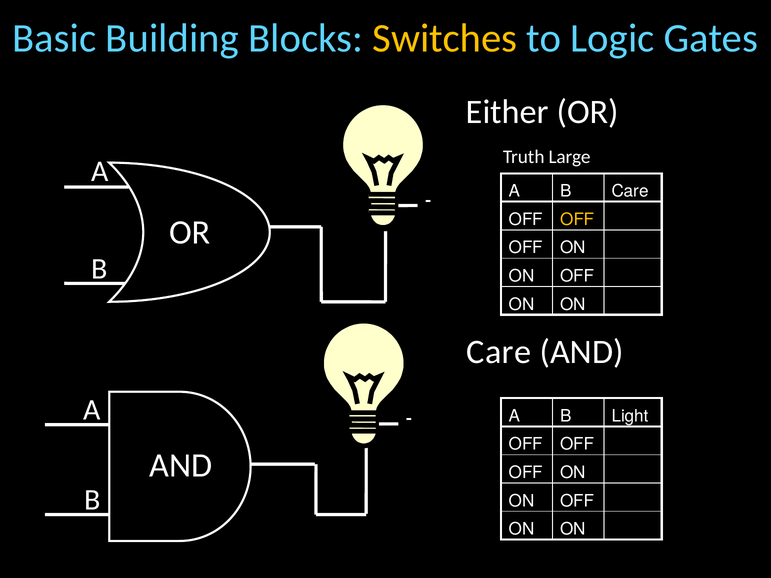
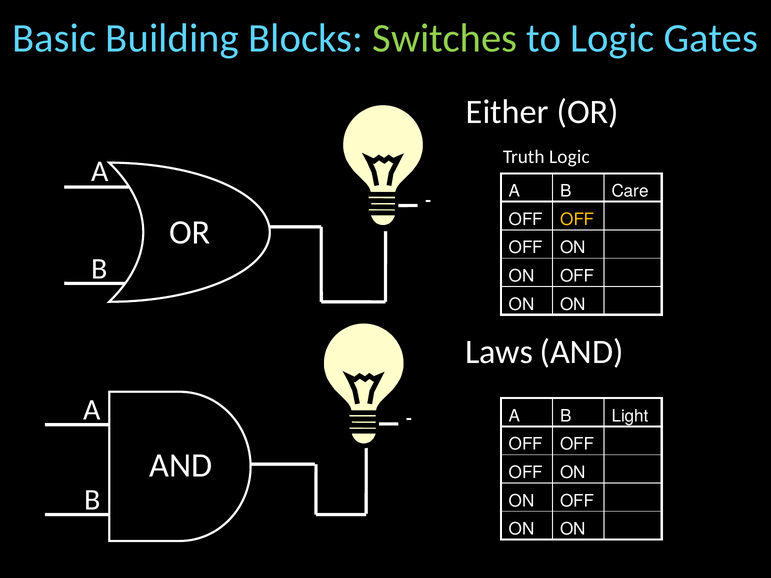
Switches colour: yellow -> light green
Truth Large: Large -> Logic
Care at (499, 352): Care -> Laws
